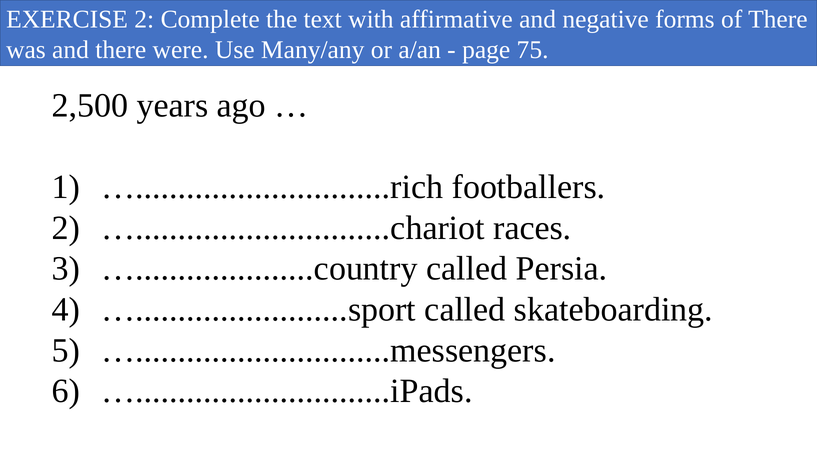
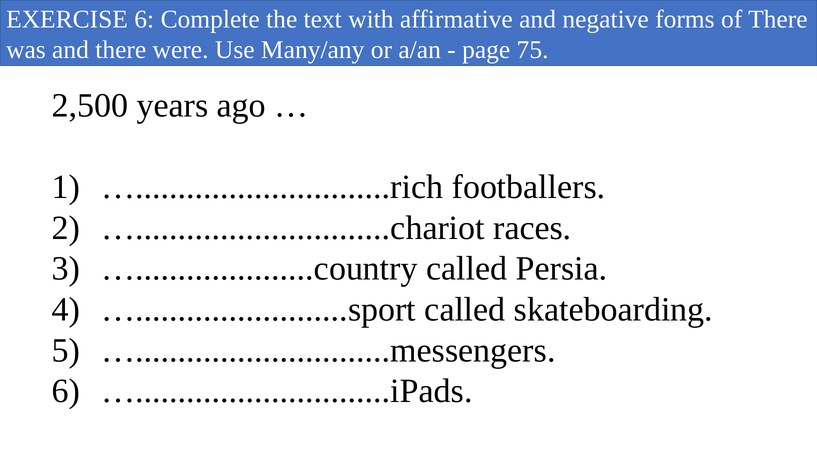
EXERCISE 2: 2 -> 6
